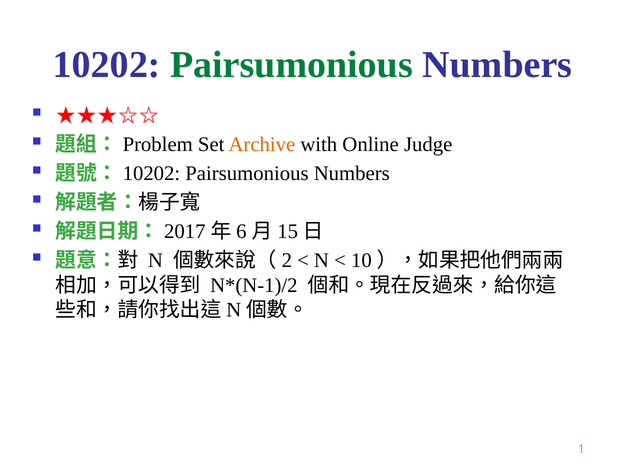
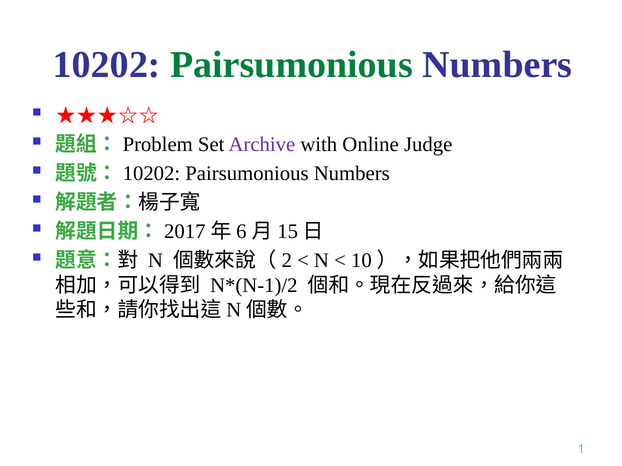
Archive colour: orange -> purple
